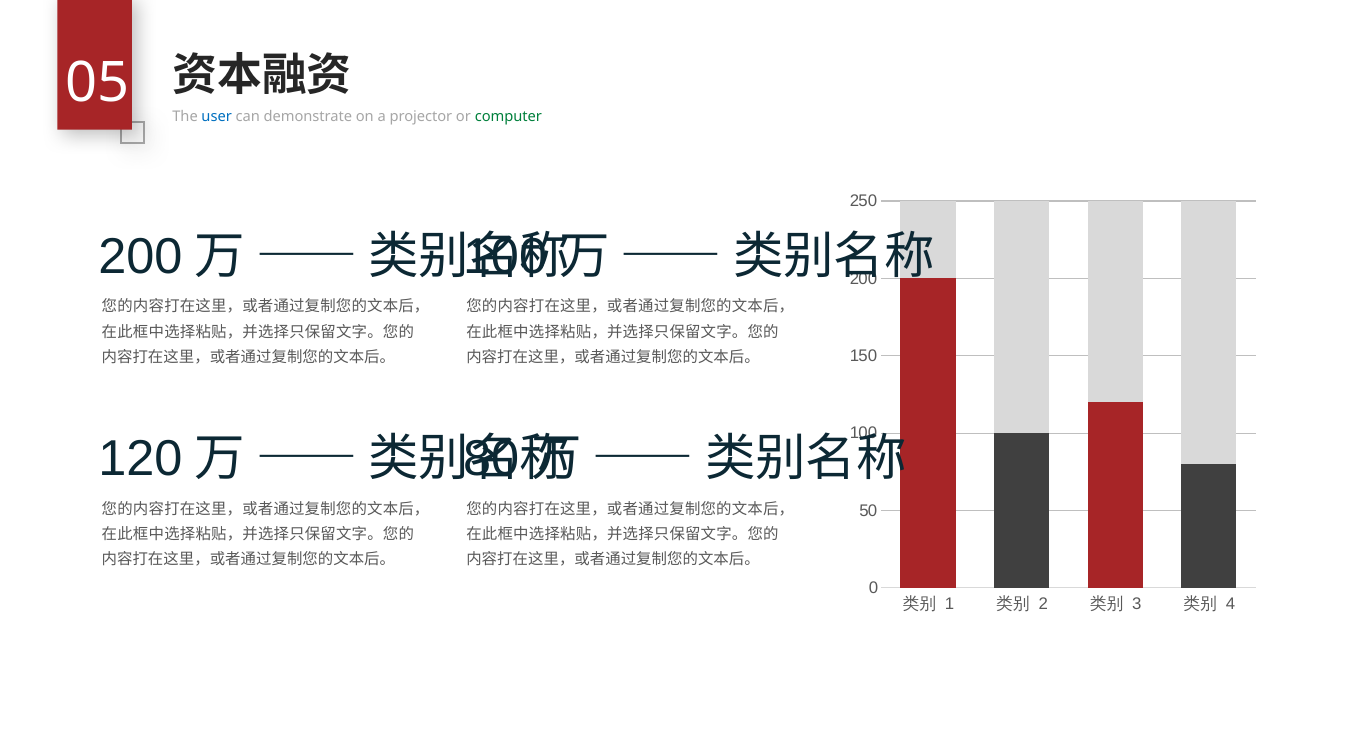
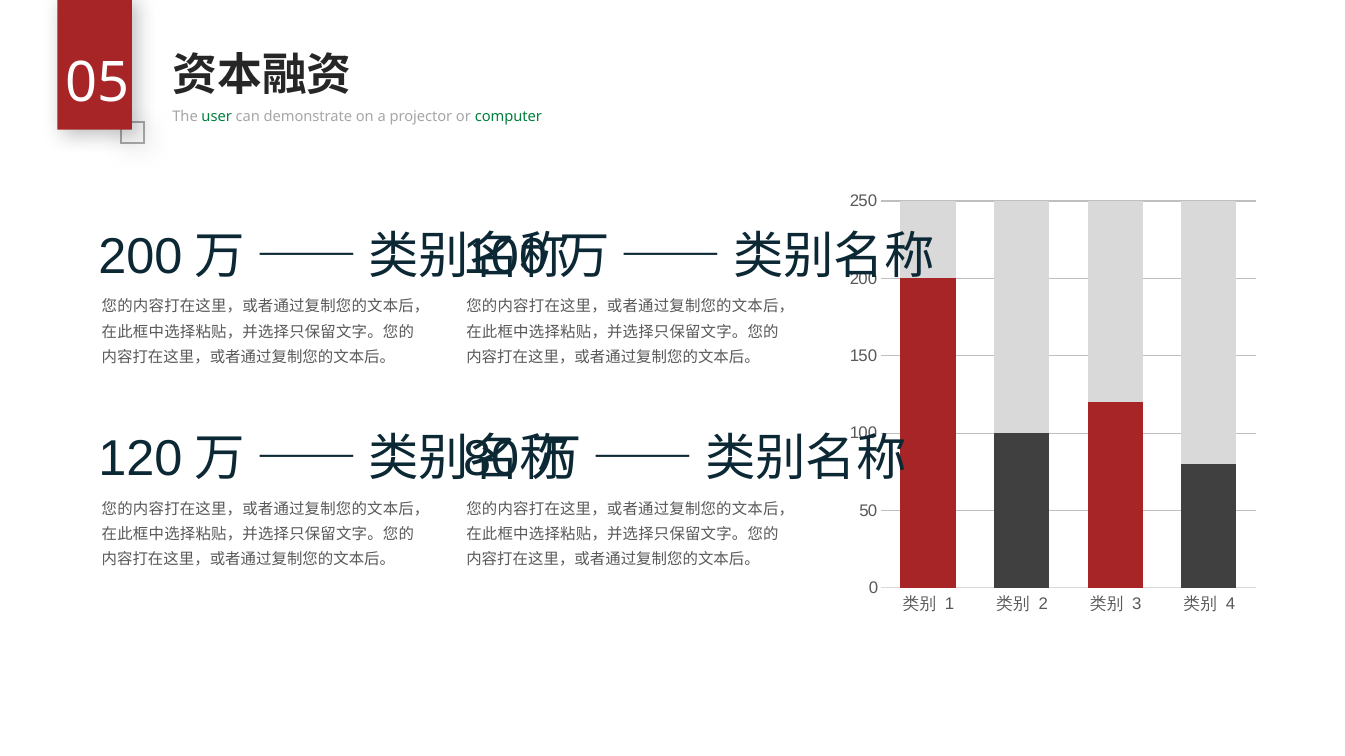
user colour: blue -> green
